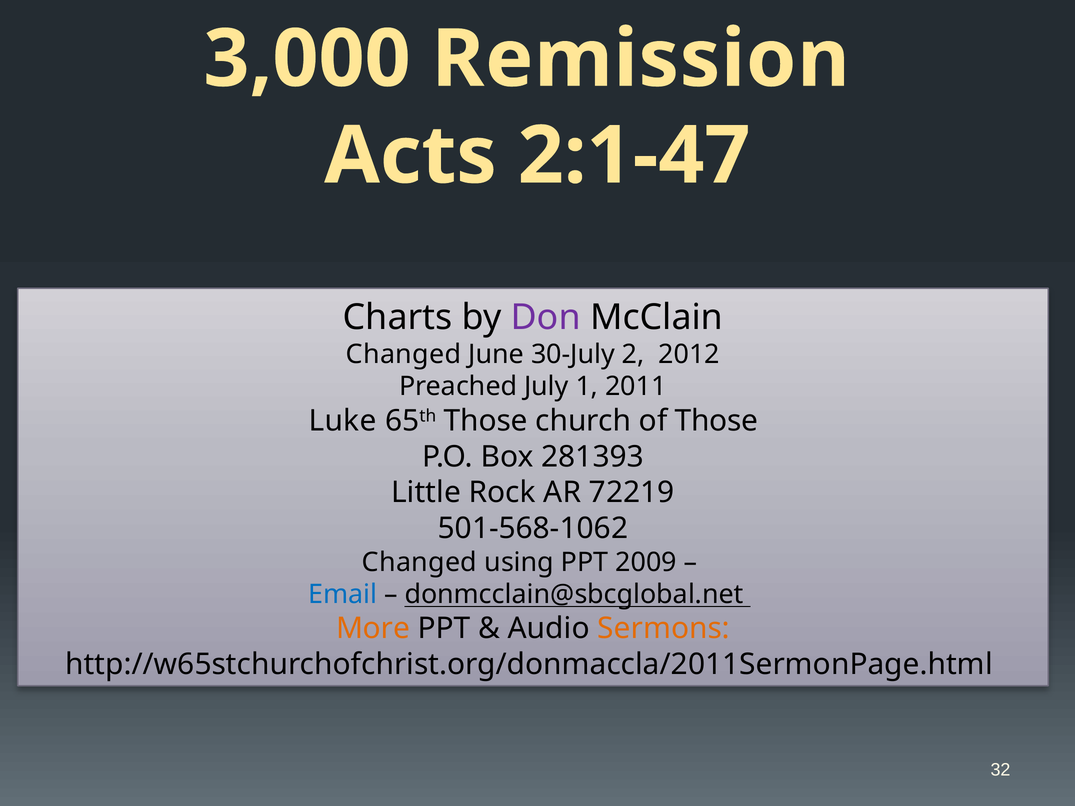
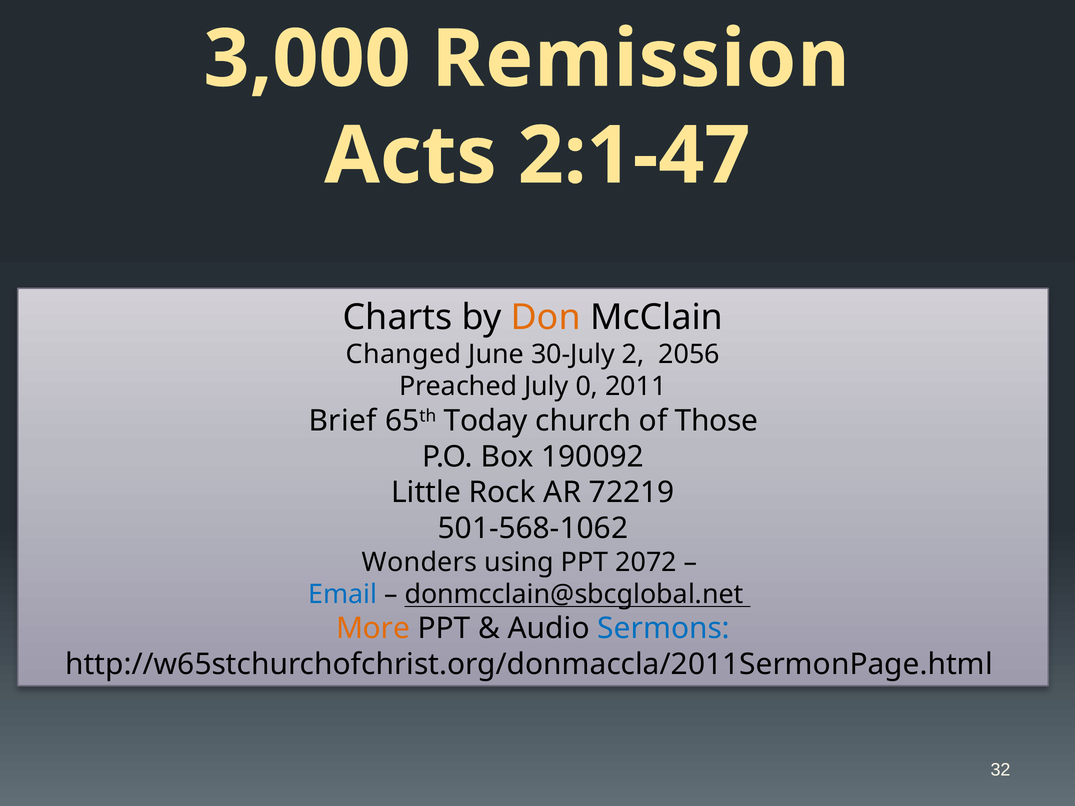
Don colour: purple -> orange
2012: 2012 -> 2056
1: 1 -> 0
Luke: Luke -> Brief
65th Those: Those -> Today
281393: 281393 -> 190092
Changed at (419, 562): Changed -> Wonders
2009: 2009 -> 2072
Sermons colour: orange -> blue
